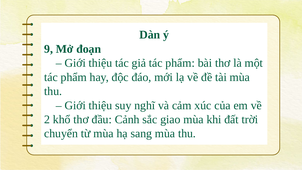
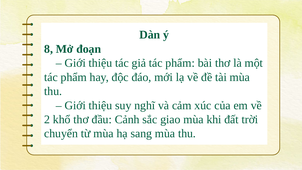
9: 9 -> 8
